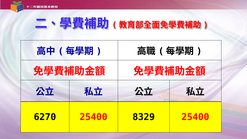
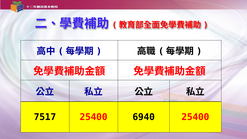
6270: 6270 -> 7517
8329: 8329 -> 6940
